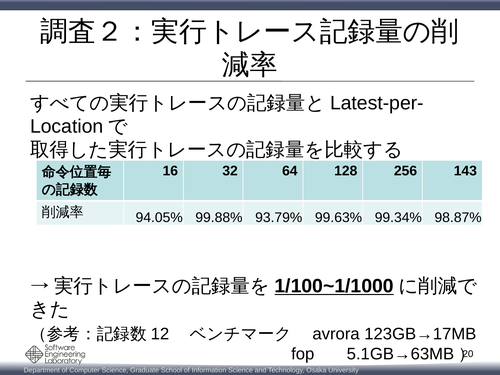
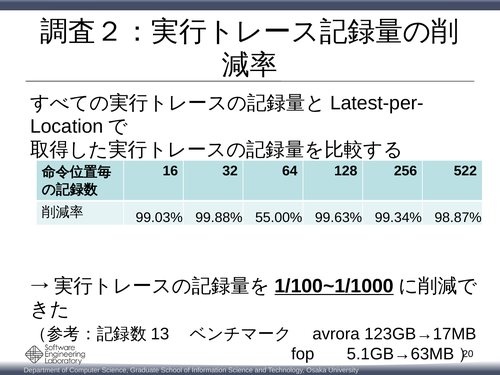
143: 143 -> 522
94.05%: 94.05% -> 99.03%
93.79%: 93.79% -> 55.00%
12: 12 -> 13
